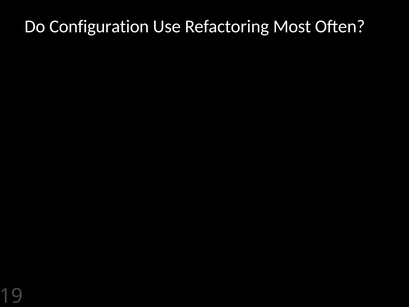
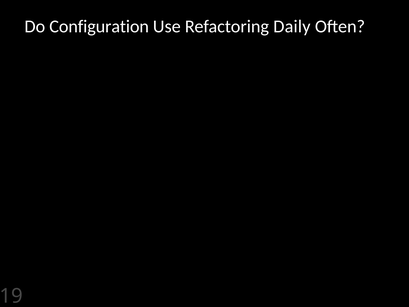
Most: Most -> Daily
